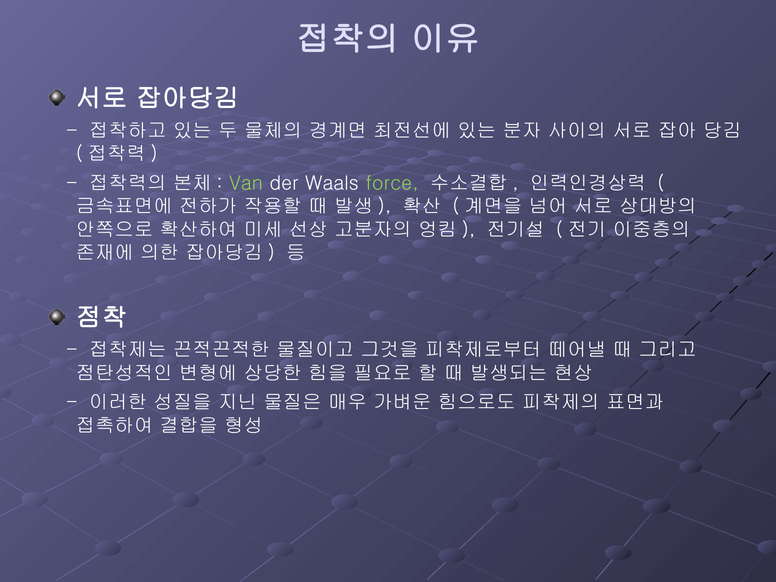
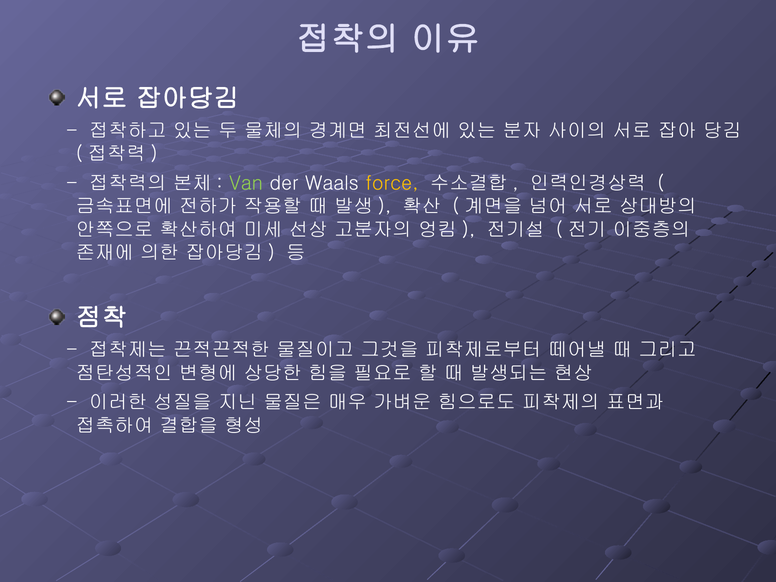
force colour: light green -> yellow
